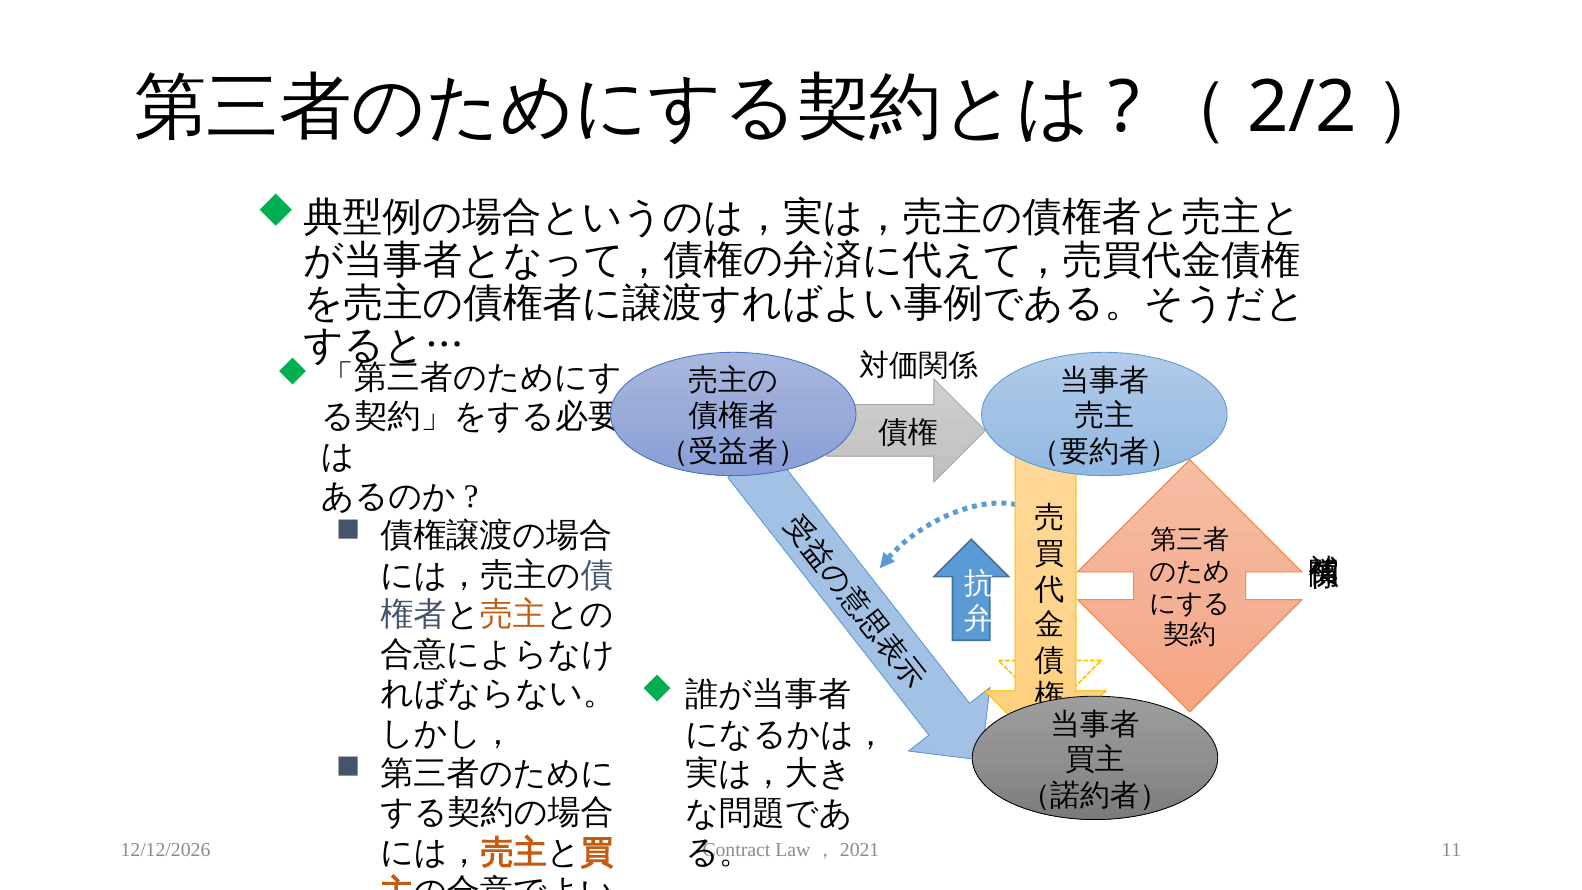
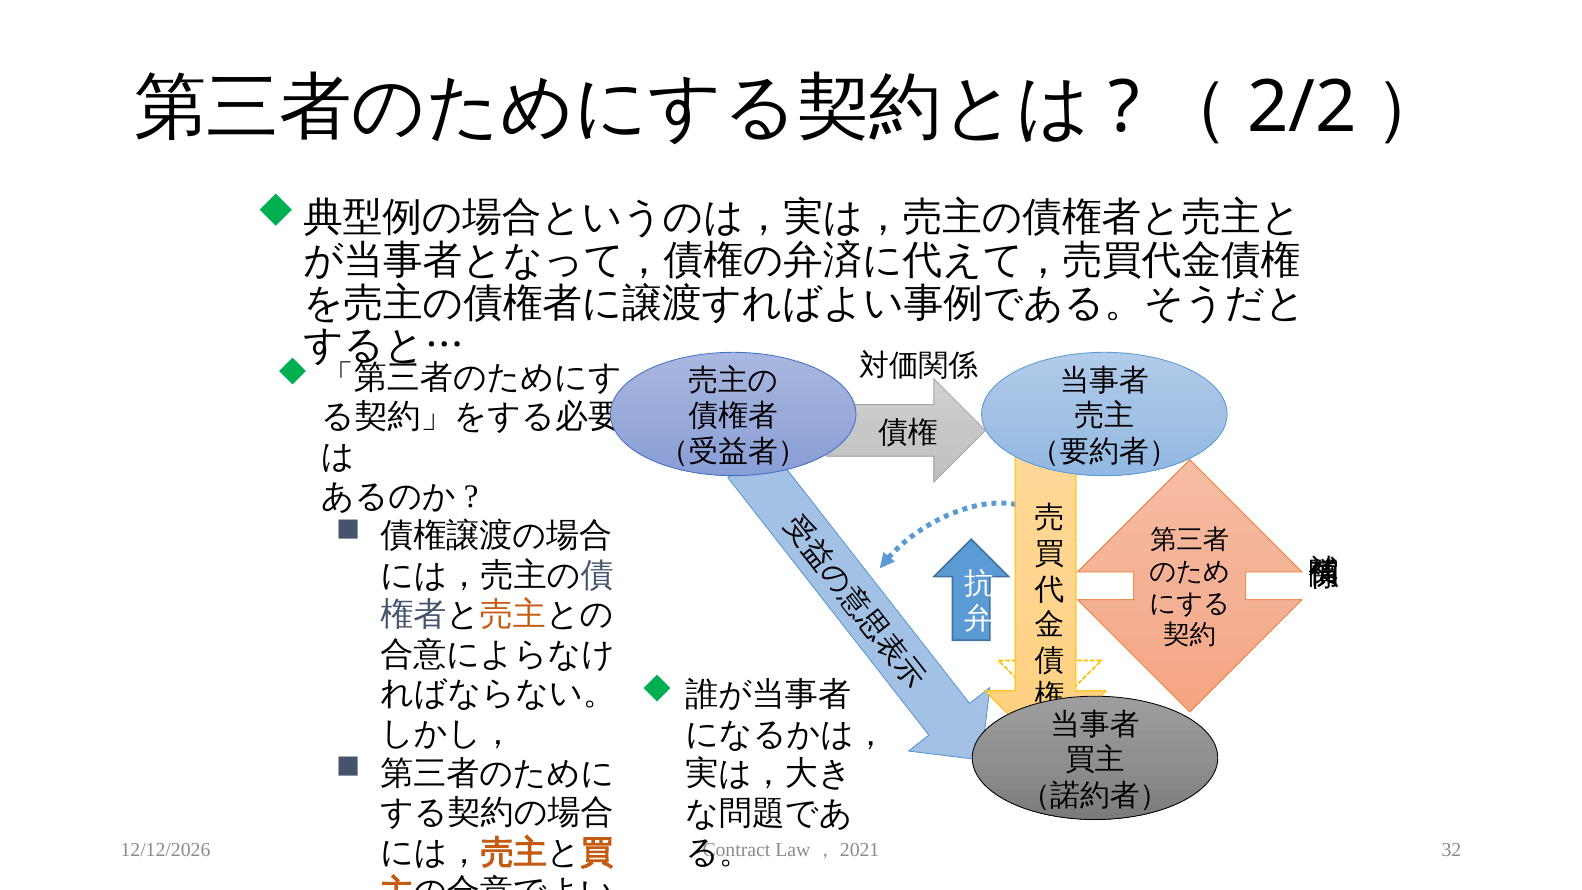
11: 11 -> 32
